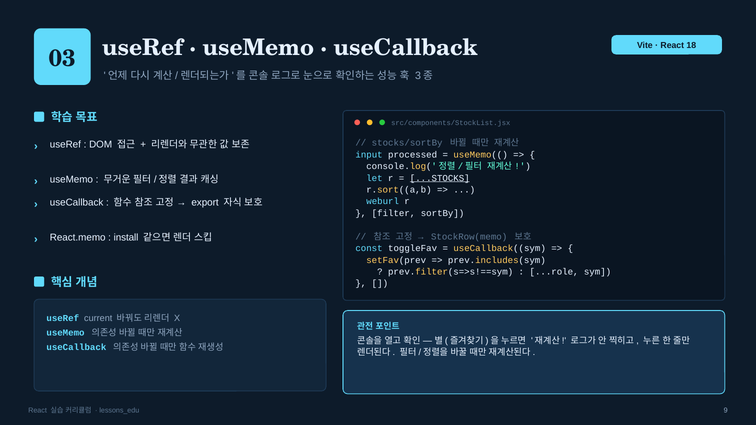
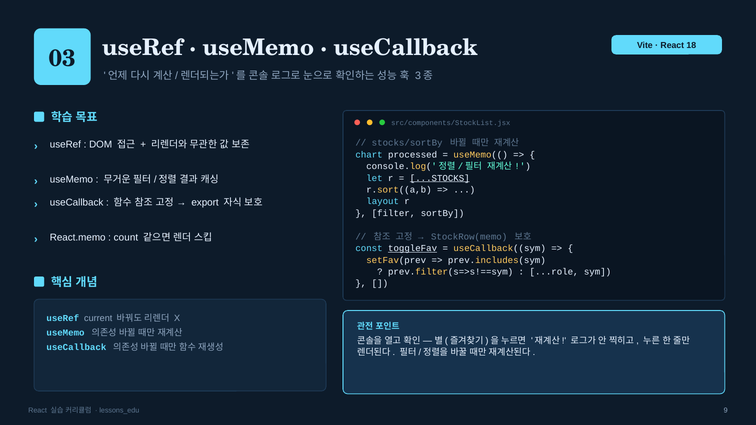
input: input -> chart
weburl: weburl -> layout
install: install -> count
toggleFav underline: none -> present
